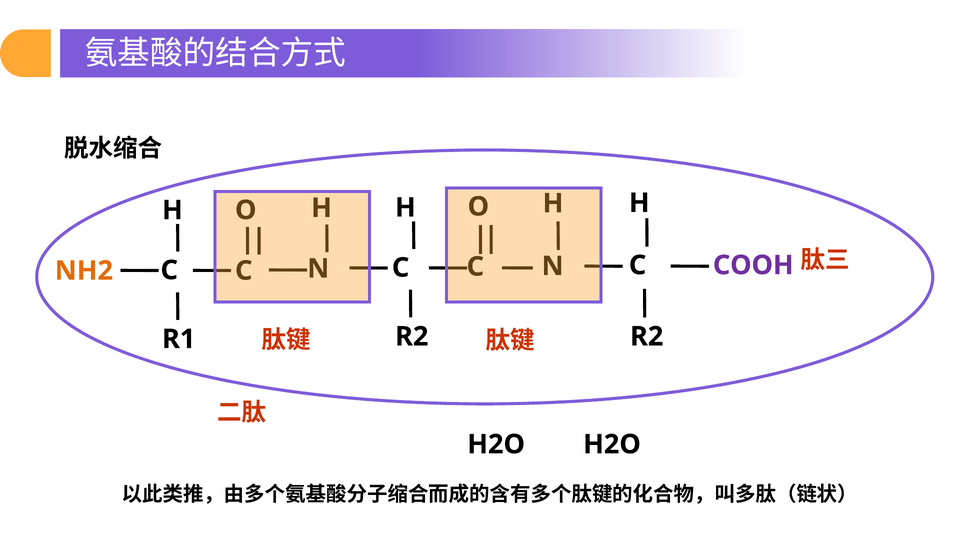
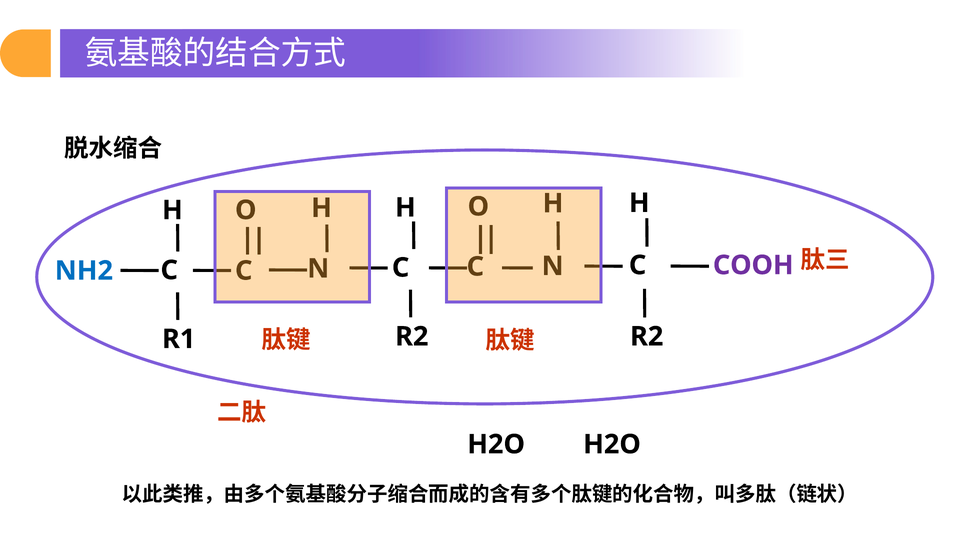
NH2 colour: orange -> blue
